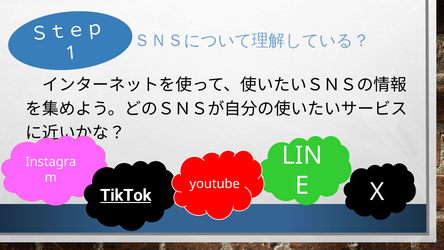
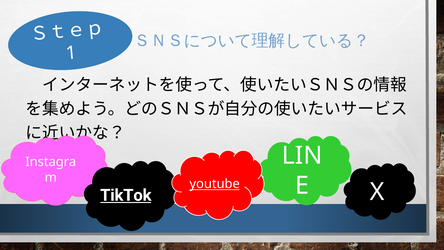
youtube underline: none -> present
